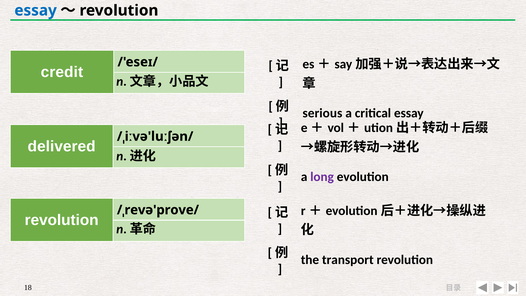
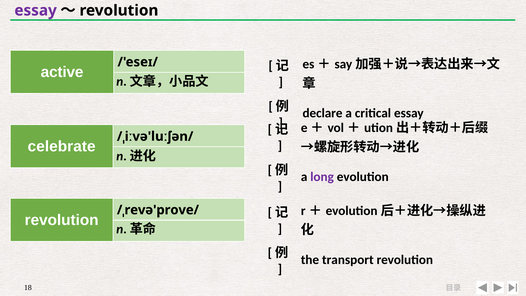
essay at (36, 10) colour: blue -> purple
credit: credit -> active
serious: serious -> declare
delivered: delivered -> celebrate
